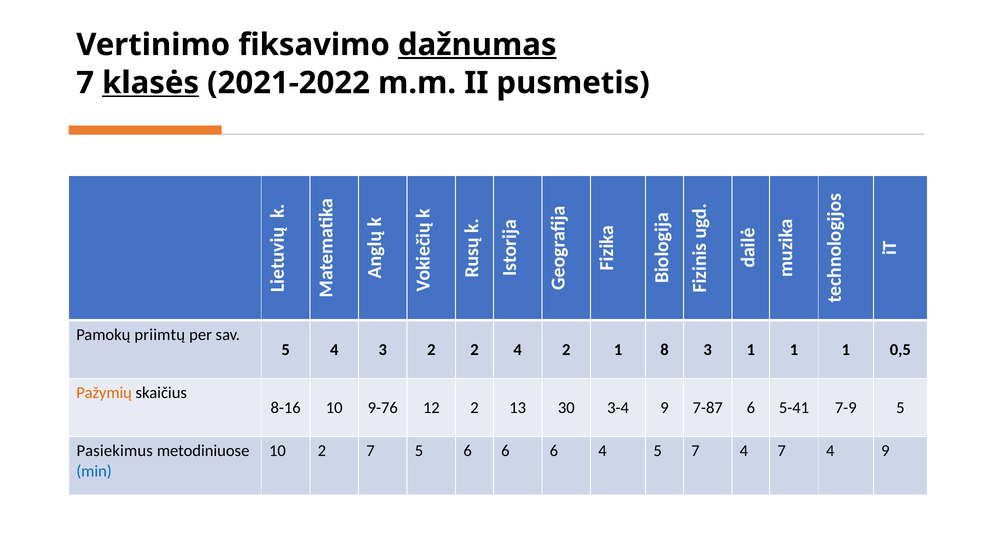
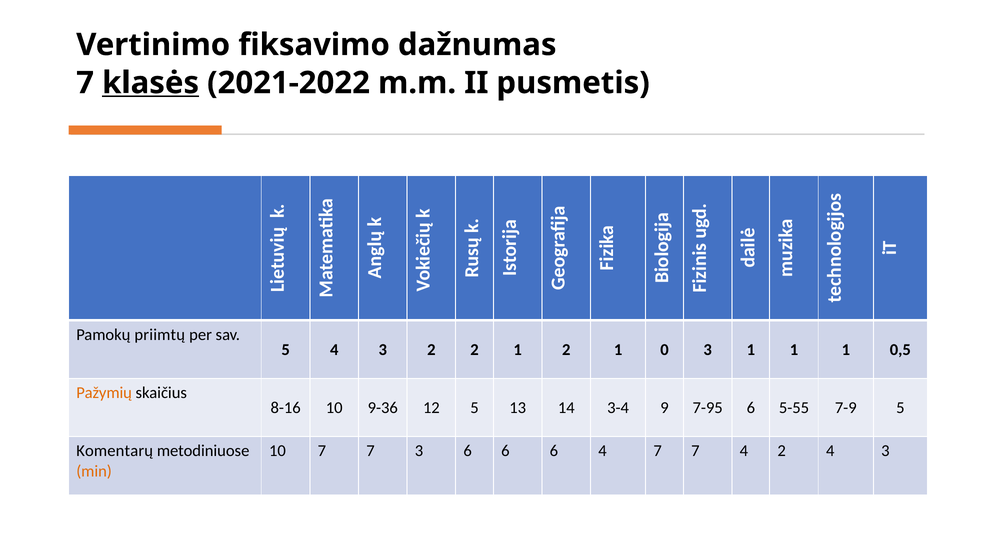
dažnumas underline: present -> none
2 2 4: 4 -> 1
8: 8 -> 0
9-76: 9-76 -> 9-36
12 2: 2 -> 5
30: 30 -> 14
7-87: 7-87 -> 7-95
5-41: 5-41 -> 5-55
Pasiekimus: Pasiekimus -> Komentarų
10 2: 2 -> 7
7 5: 5 -> 3
4 5: 5 -> 7
4 7: 7 -> 2
9 at (885, 451): 9 -> 3
min colour: blue -> orange
